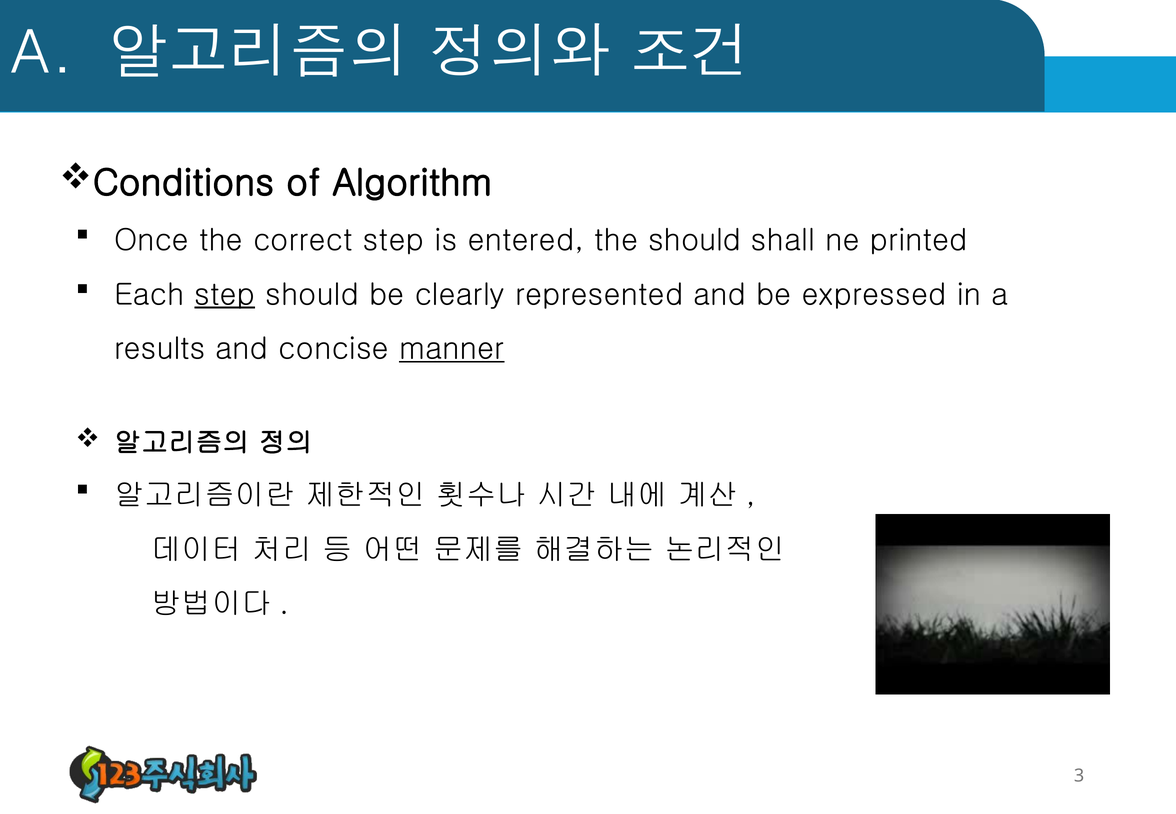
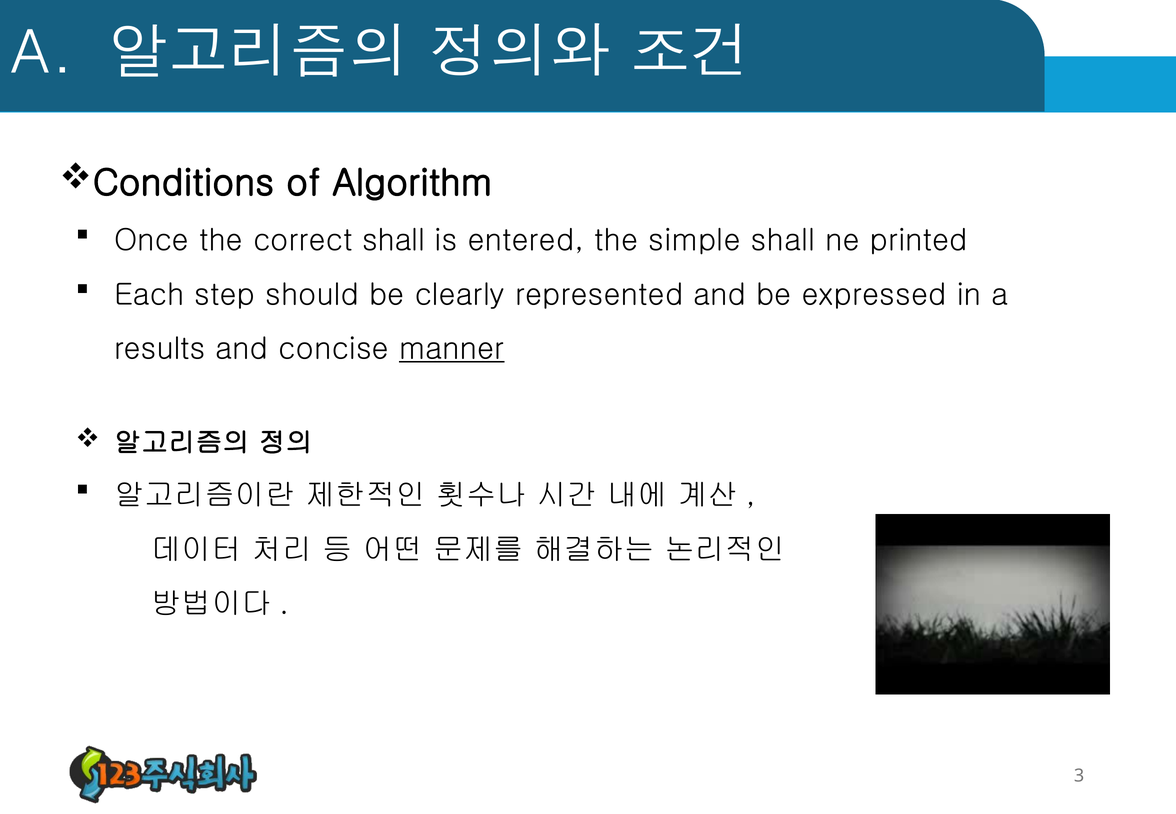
correct step: step -> shall
the should: should -> simple
step at (225, 295) underline: present -> none
